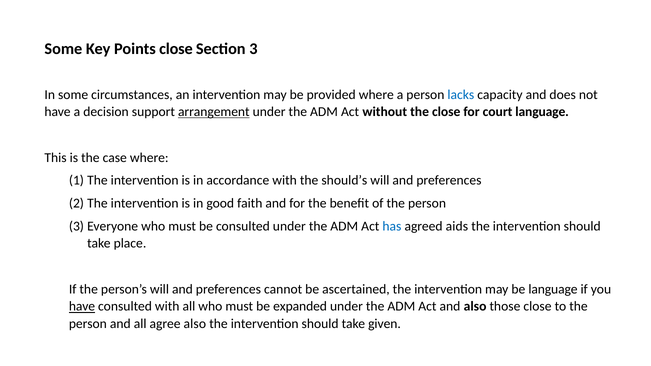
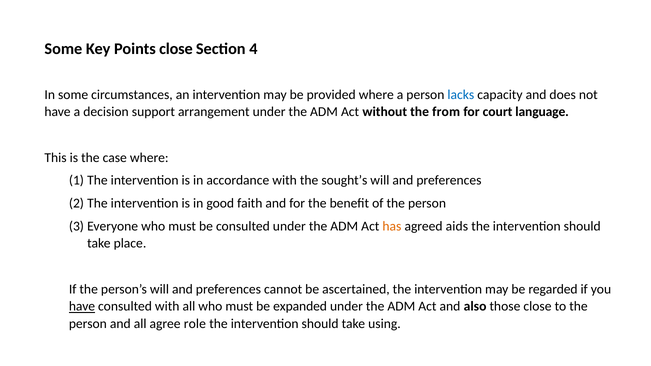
3: 3 -> 4
arrangement underline: present -> none
the close: close -> from
should’s: should’s -> sought’s
has colour: blue -> orange
be language: language -> regarded
agree also: also -> role
given: given -> using
